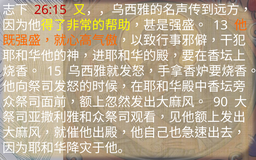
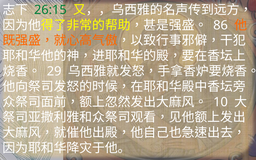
26:15 colour: red -> green
13: 13 -> 86
15: 15 -> 29
90: 90 -> 10
